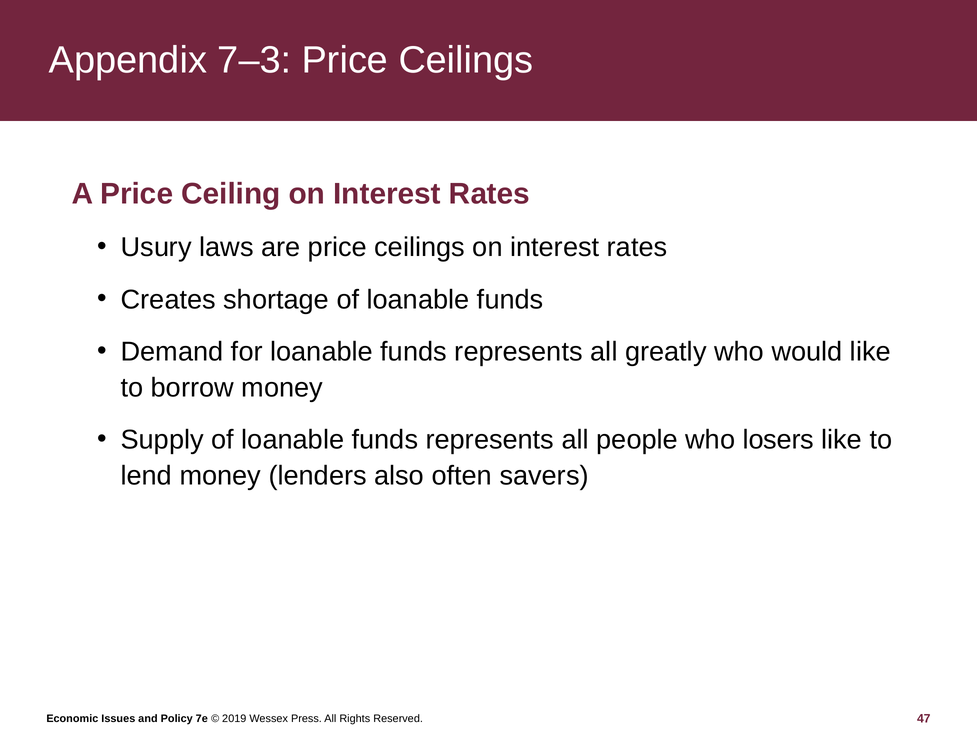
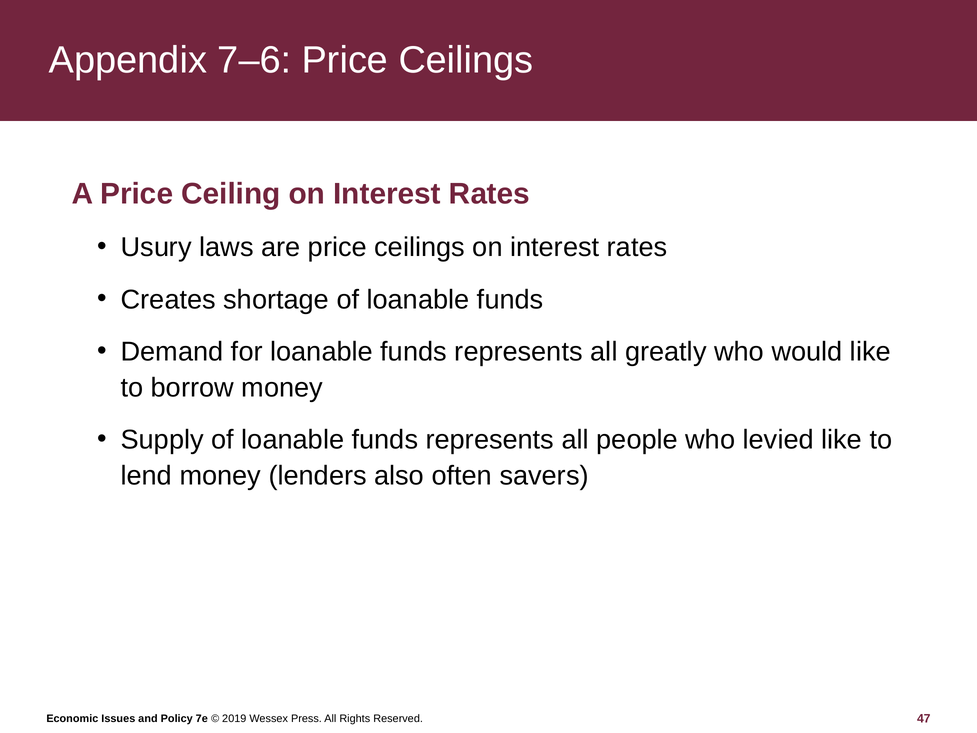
7–3: 7–3 -> 7–6
losers: losers -> levied
